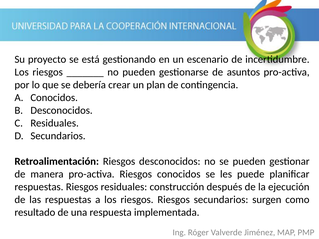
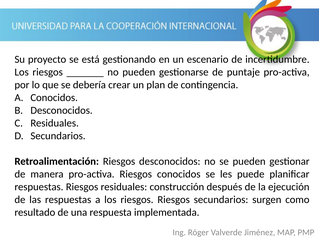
asuntos: asuntos -> puntaje
